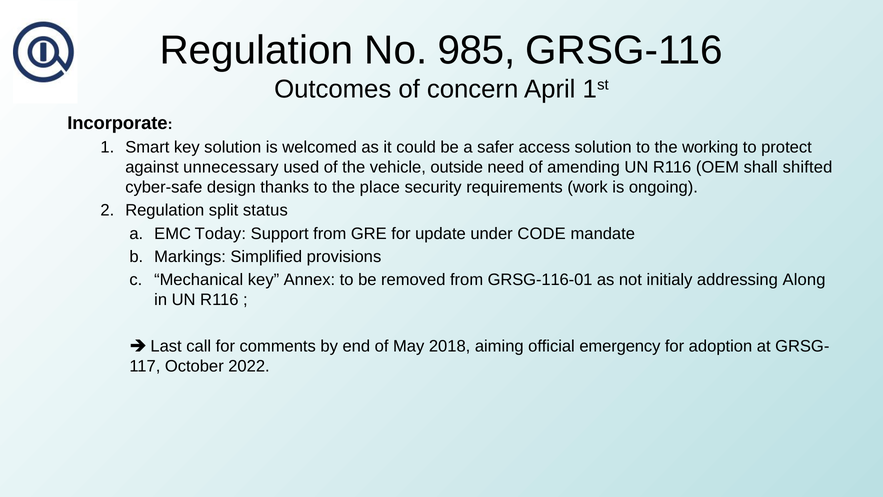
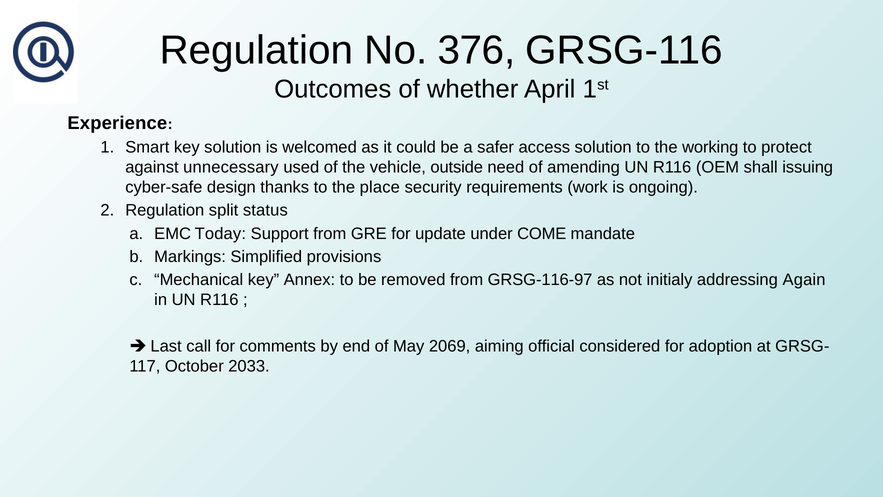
985: 985 -> 376
concern: concern -> whether
Incorporate: Incorporate -> Experience
shifted: shifted -> issuing
CODE: CODE -> COME
GRSG-116-01: GRSG-116-01 -> GRSG-116-97
Along: Along -> Again
2018: 2018 -> 2069
emergency: emergency -> considered
2022: 2022 -> 2033
